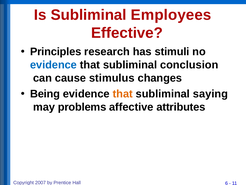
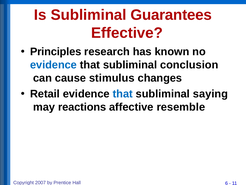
Employees: Employees -> Guarantees
stimuli: stimuli -> known
Being: Being -> Retail
that at (123, 94) colour: orange -> blue
problems: problems -> reactions
attributes: attributes -> resemble
